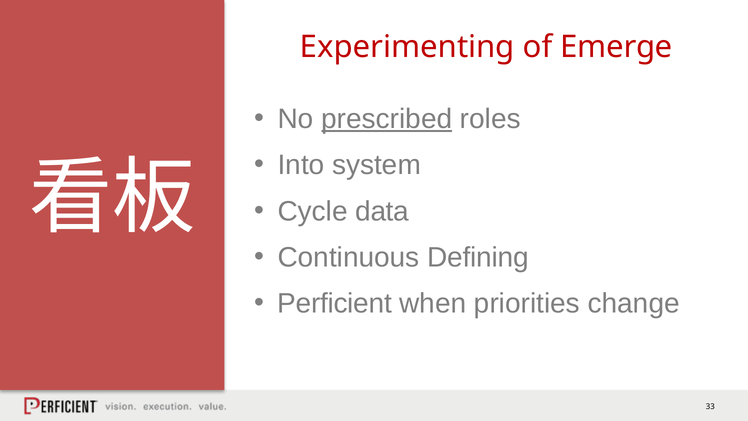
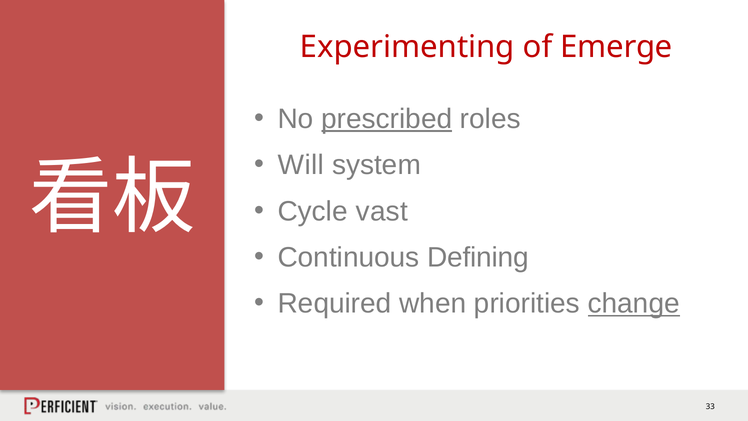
Into: Into -> Will
data: data -> vast
Perficient: Perficient -> Required
change underline: none -> present
